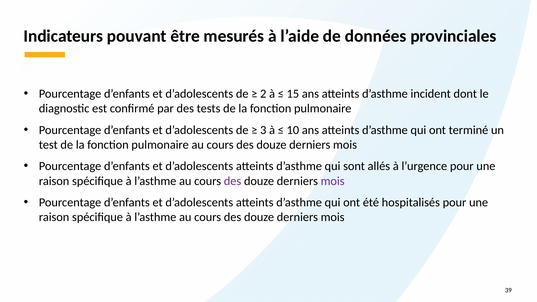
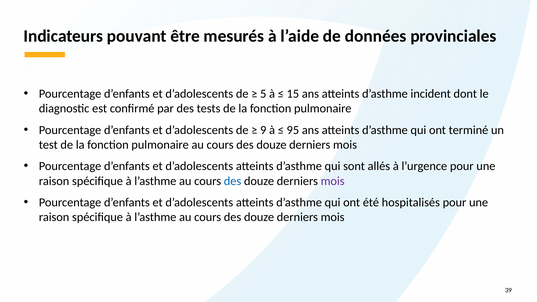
2: 2 -> 5
3: 3 -> 9
10: 10 -> 95
des at (233, 181) colour: purple -> blue
